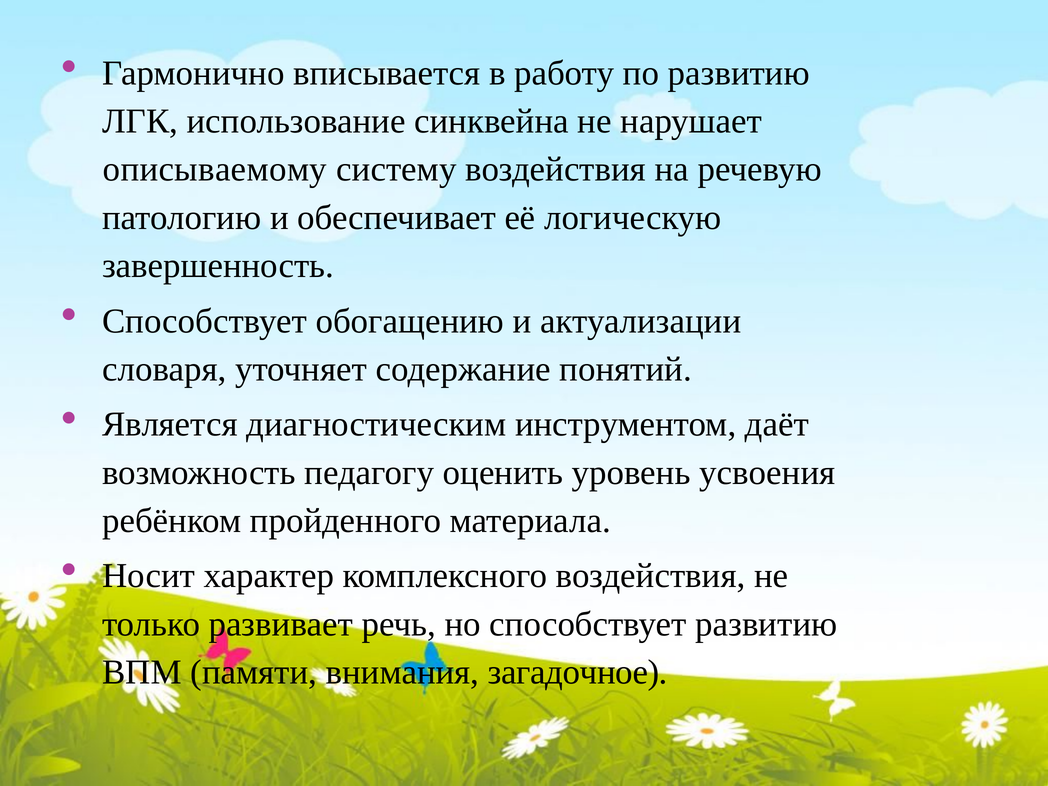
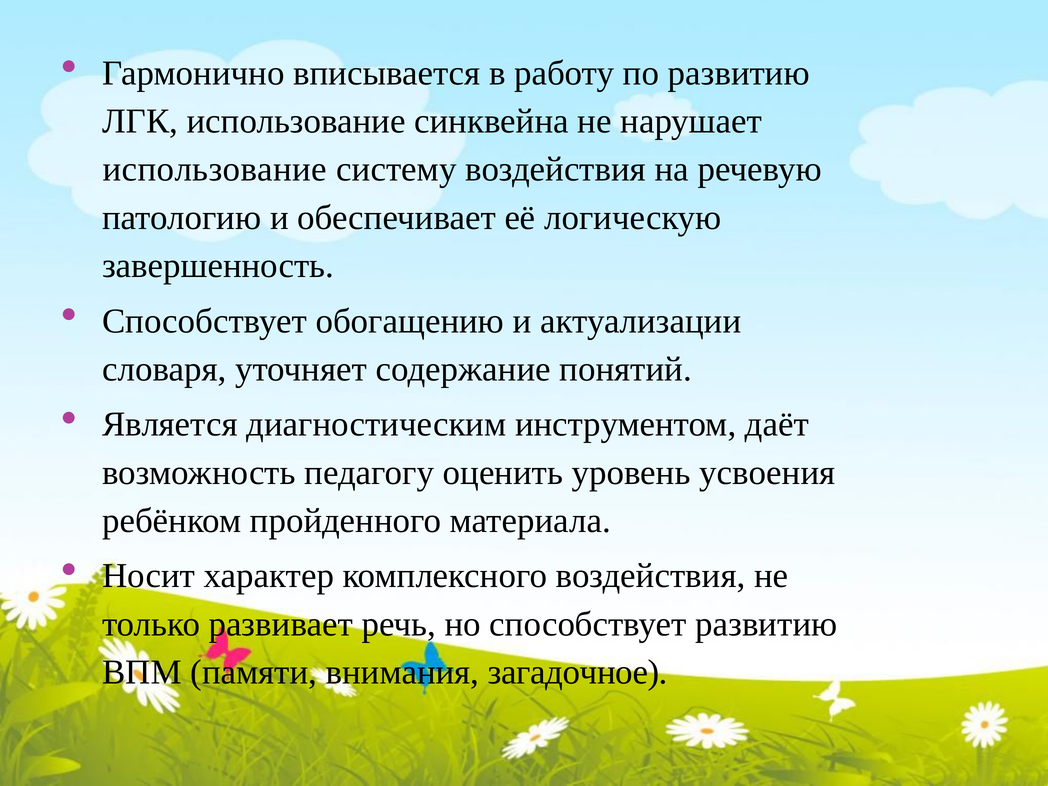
описываемому at (215, 169): описываемому -> использование
